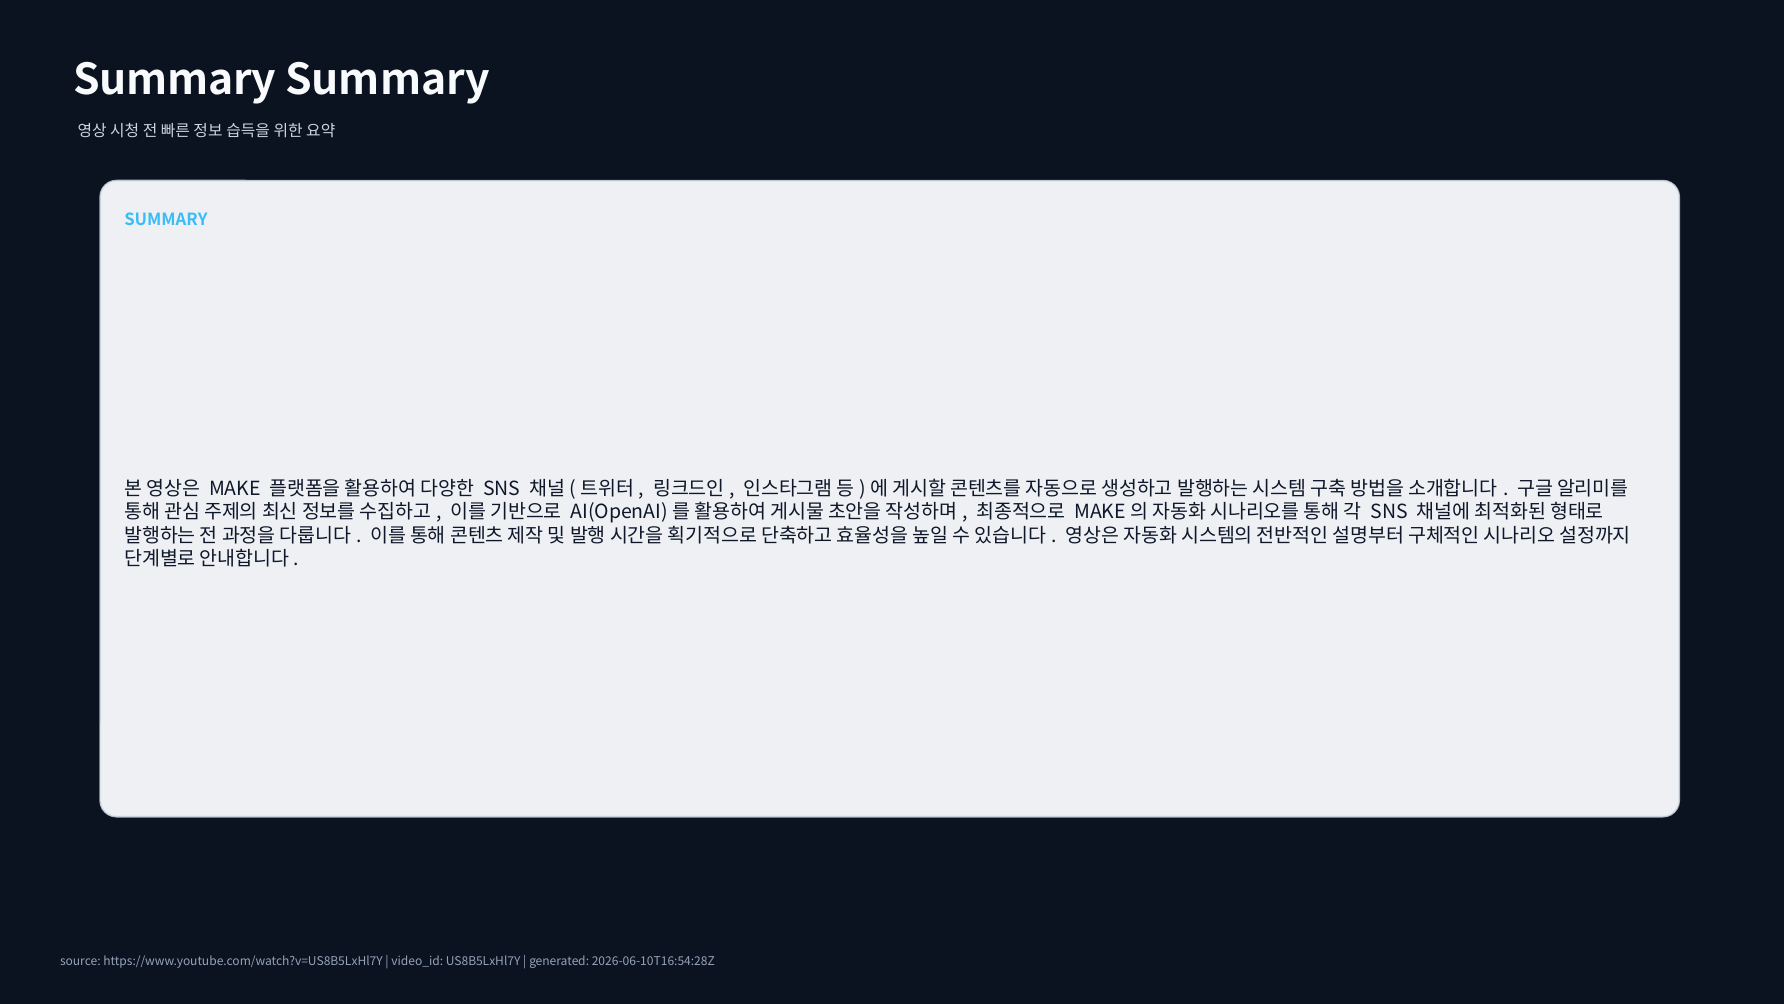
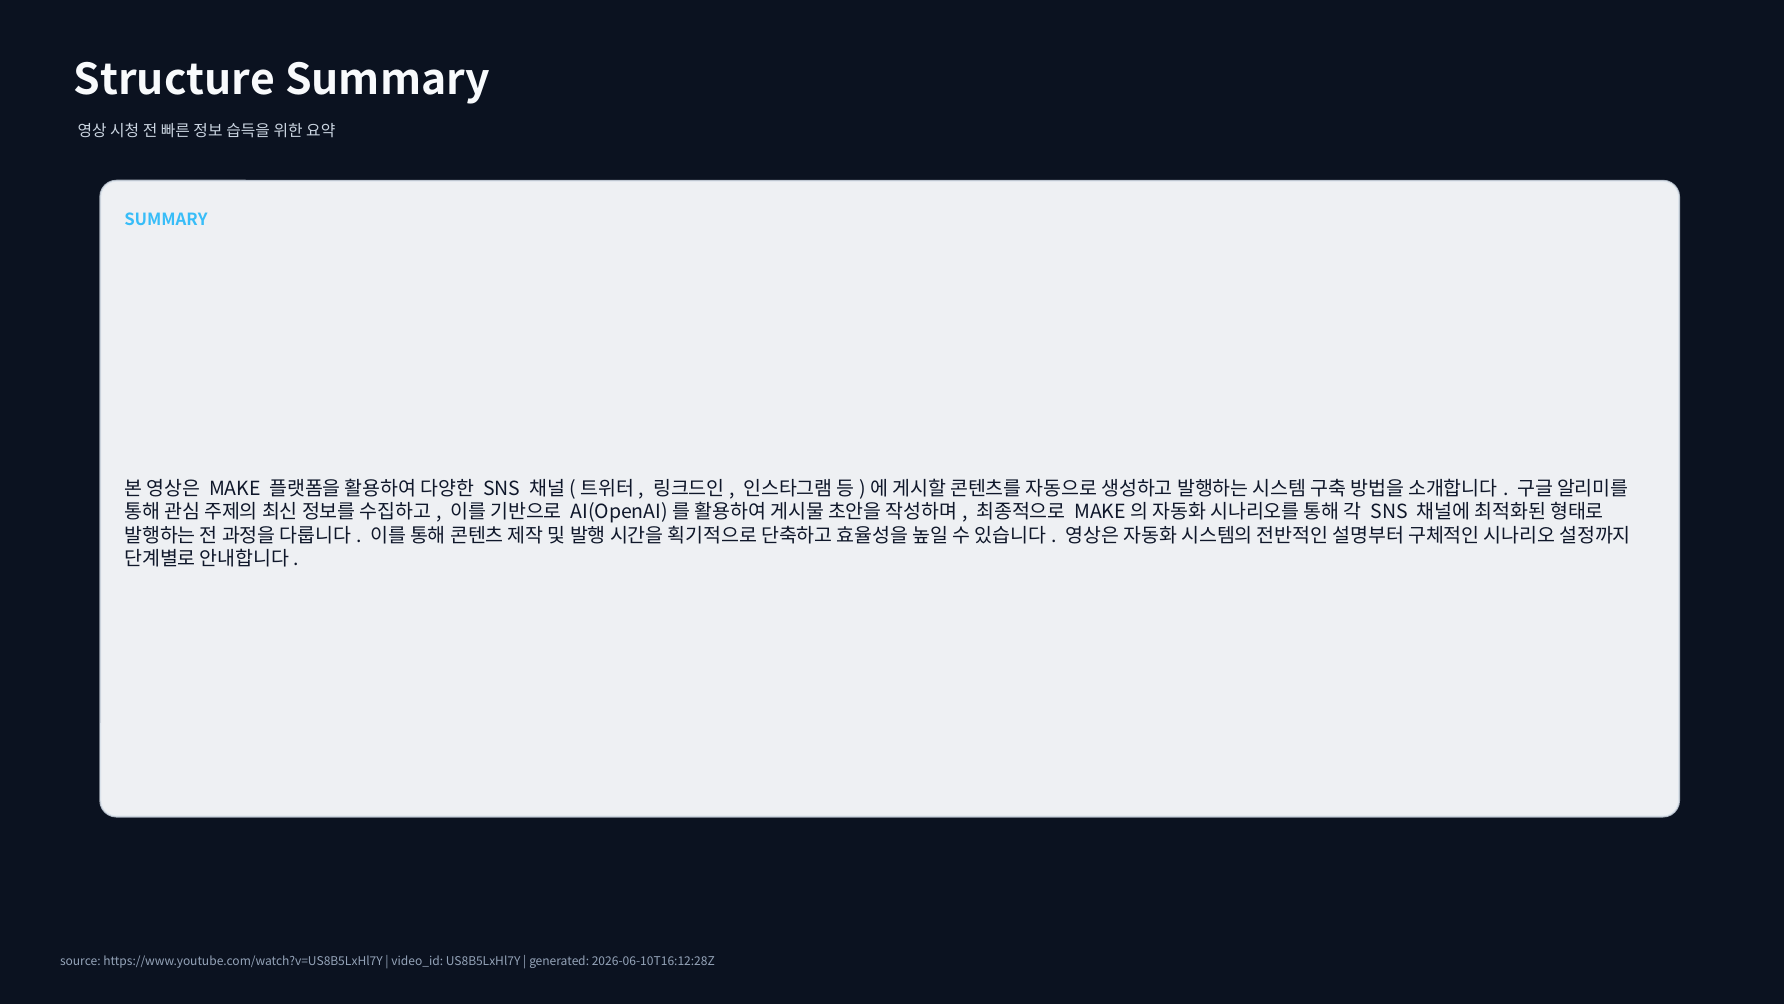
Summary at (175, 80): Summary -> Structure
2026-06-10T16:54:28Z: 2026-06-10T16:54:28Z -> 2026-06-10T16:12:28Z
